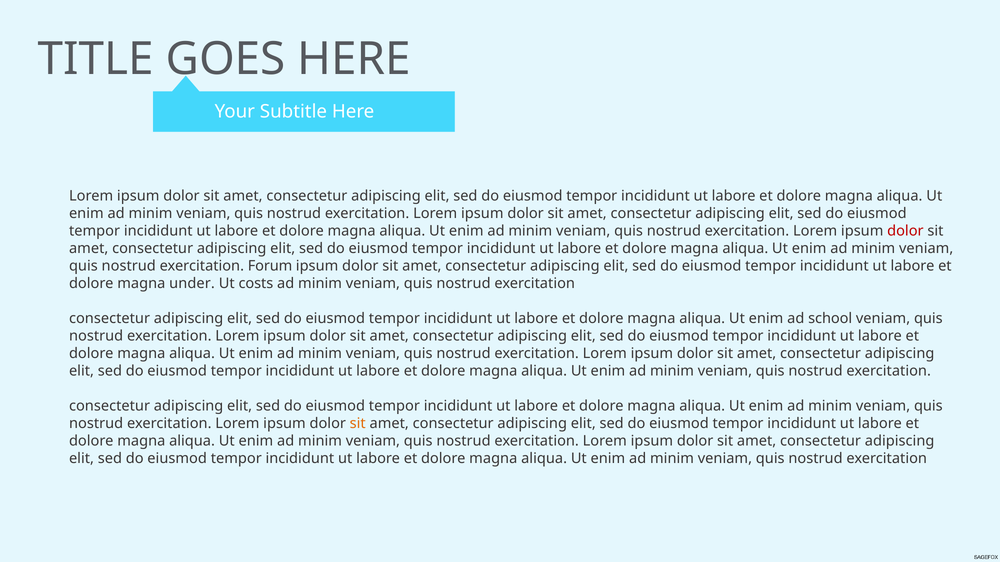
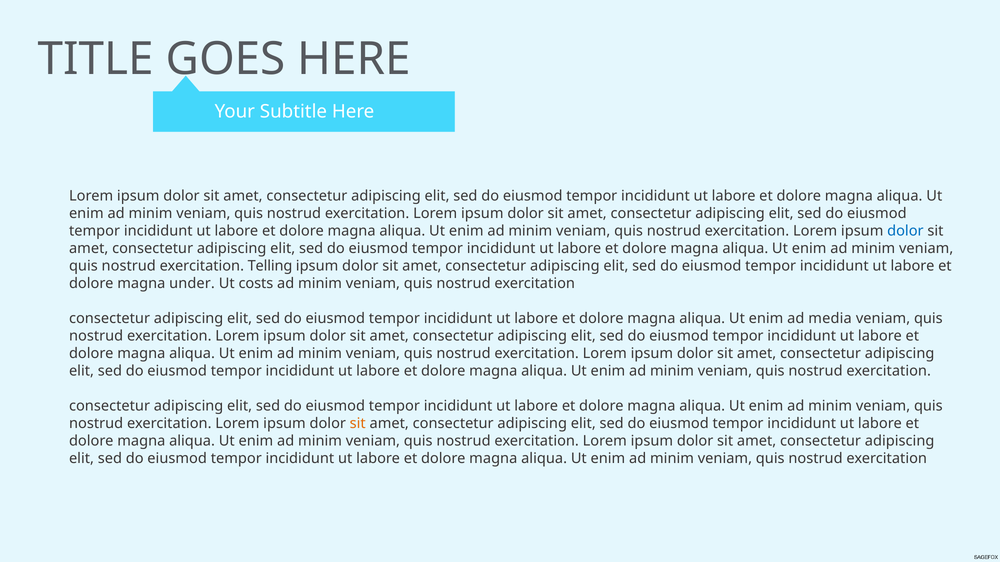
dolor at (905, 231) colour: red -> blue
Forum: Forum -> Telling
school: school -> media
